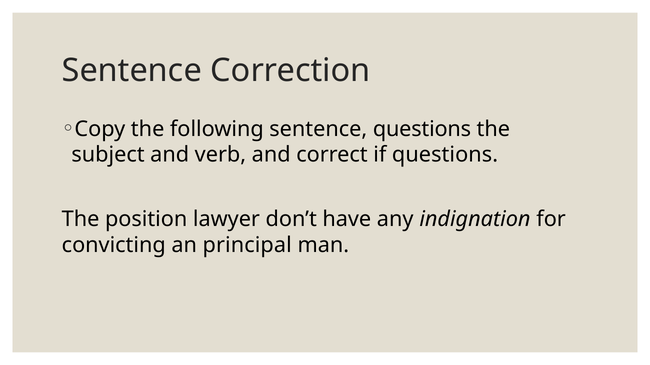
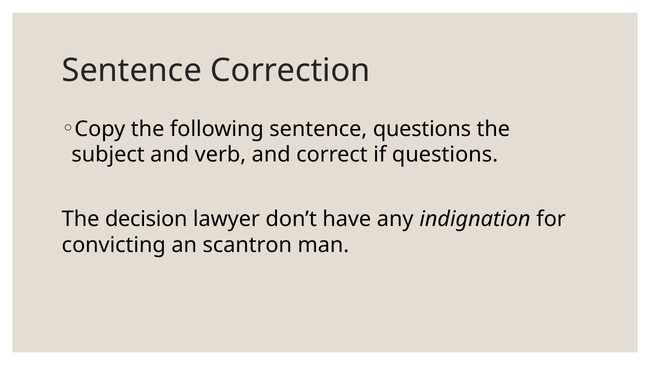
position: position -> decision
principal: principal -> scantron
